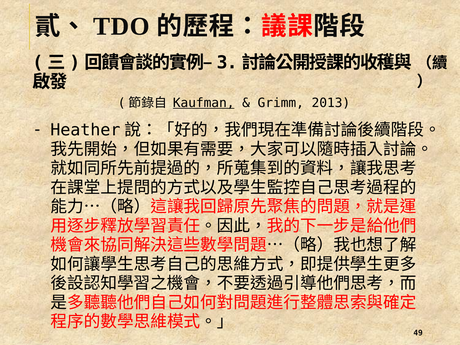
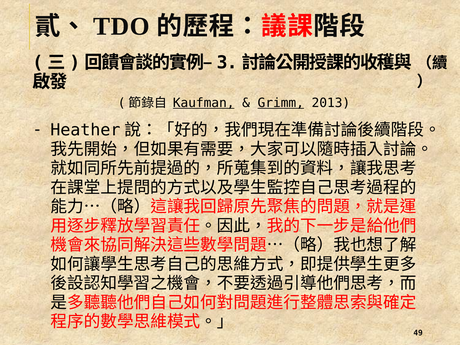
Grimm underline: none -> present
